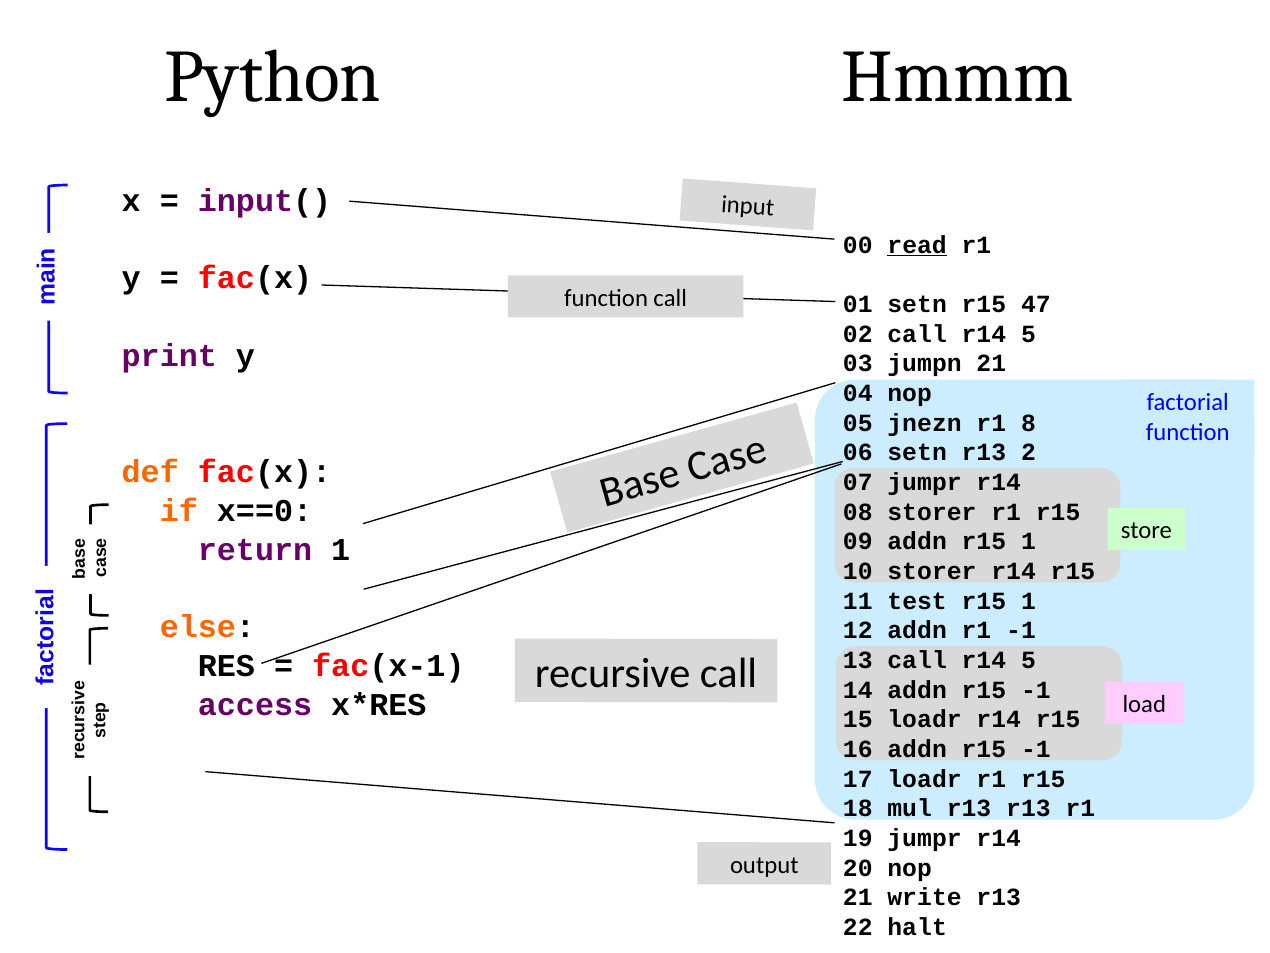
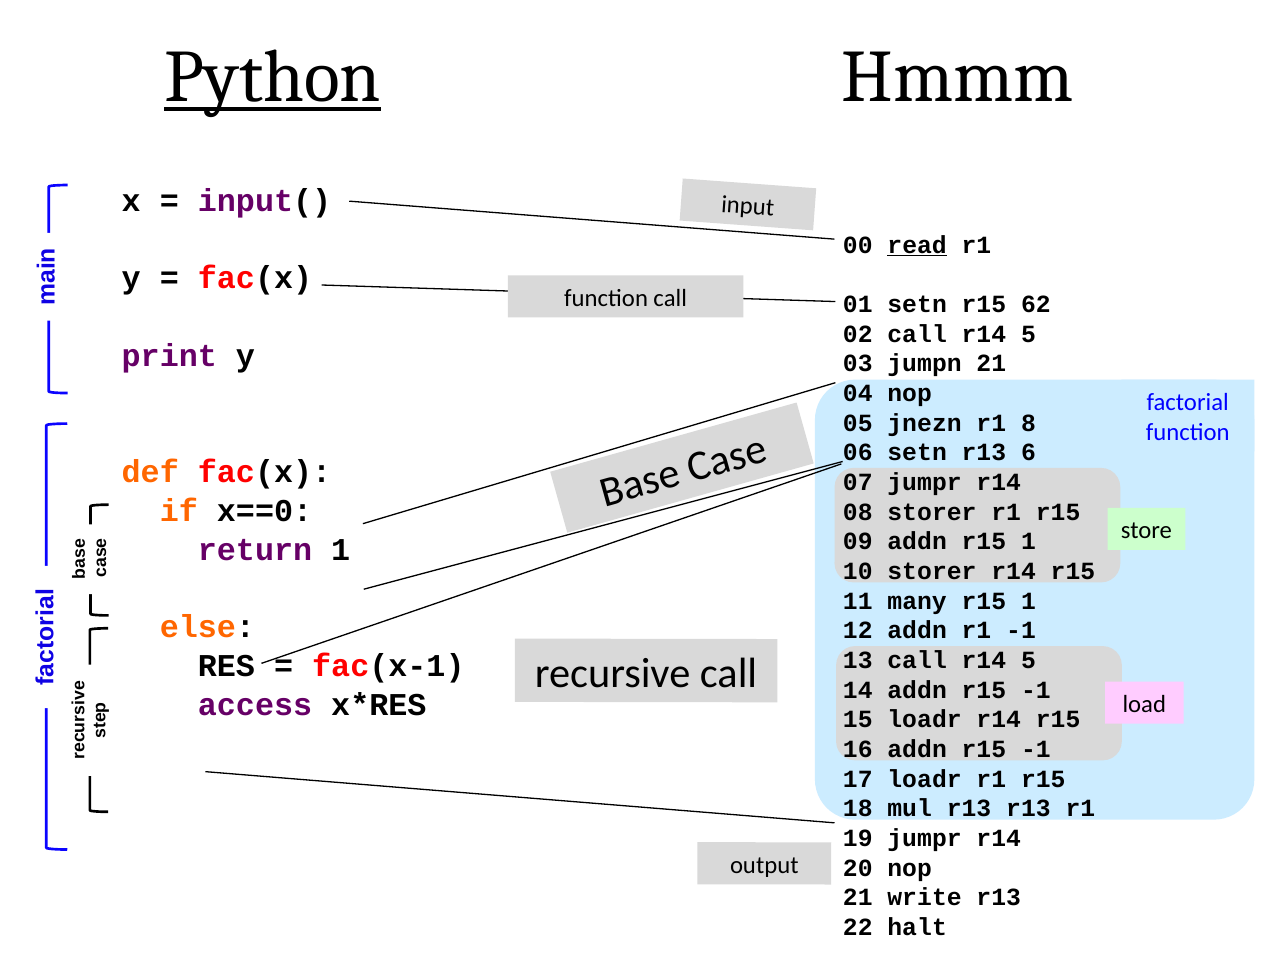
Python underline: none -> present
47: 47 -> 62
2: 2 -> 6
test: test -> many
